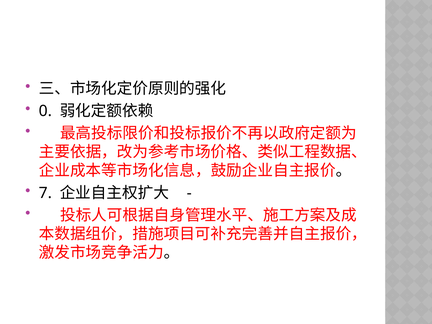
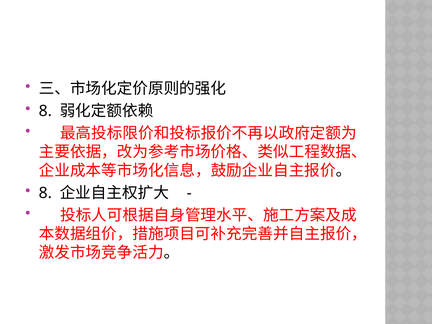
0 at (45, 111): 0 -> 8
7 at (45, 193): 7 -> 8
